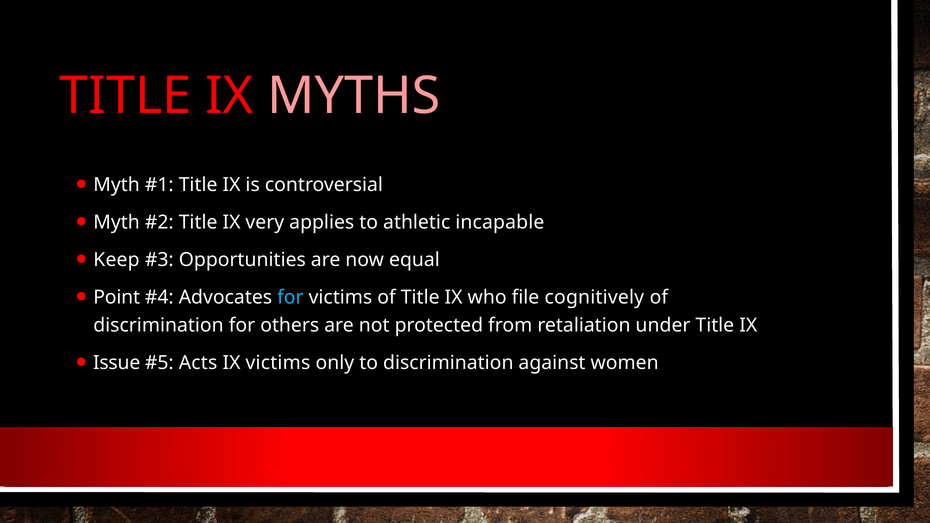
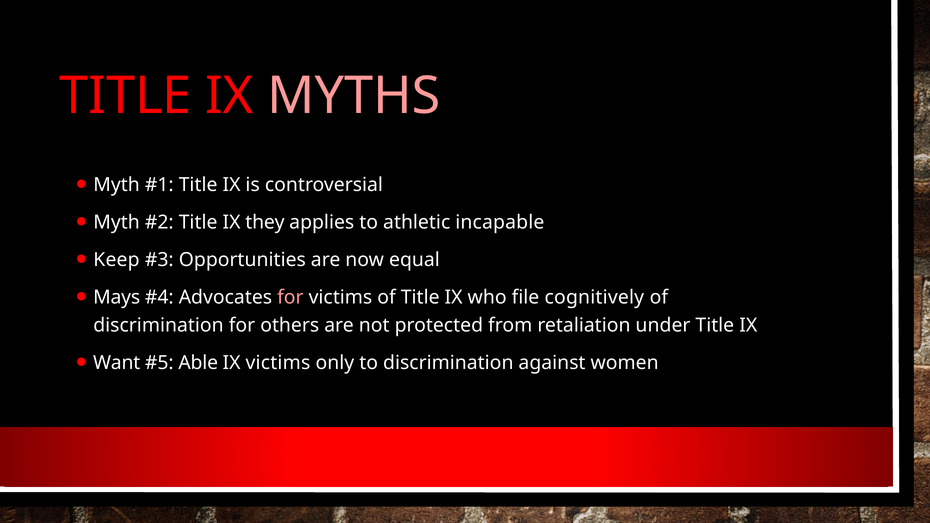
very: very -> they
Point: Point -> Mays
for at (290, 298) colour: light blue -> pink
Issue: Issue -> Want
Acts: Acts -> Able
